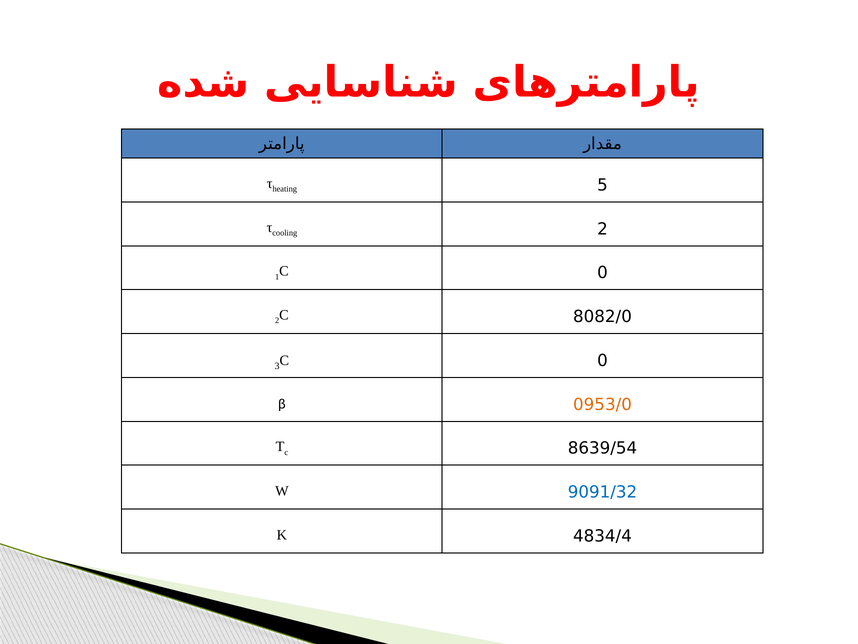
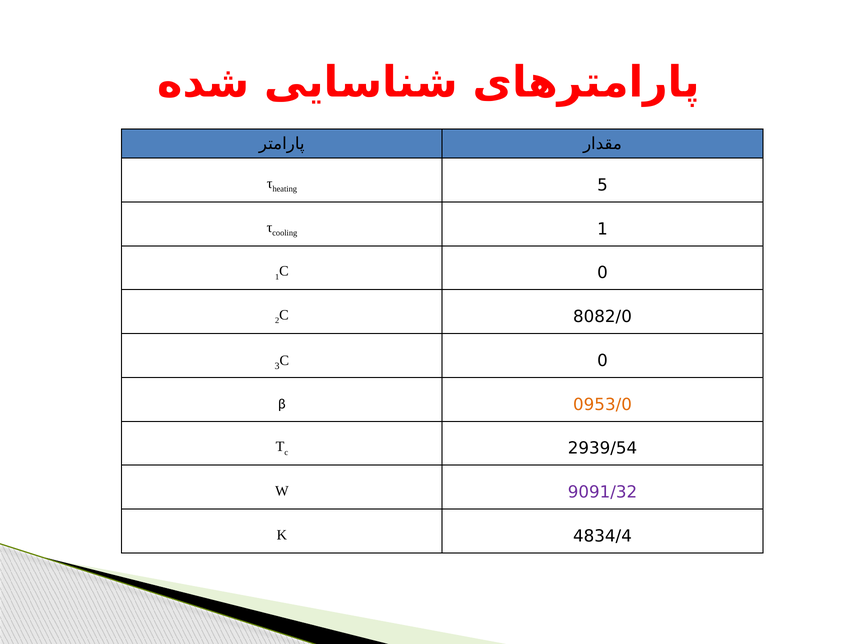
2 at (603, 229): 2 -> 1
8639/54: 8639/54 -> 2939/54
9091/32 colour: blue -> purple
